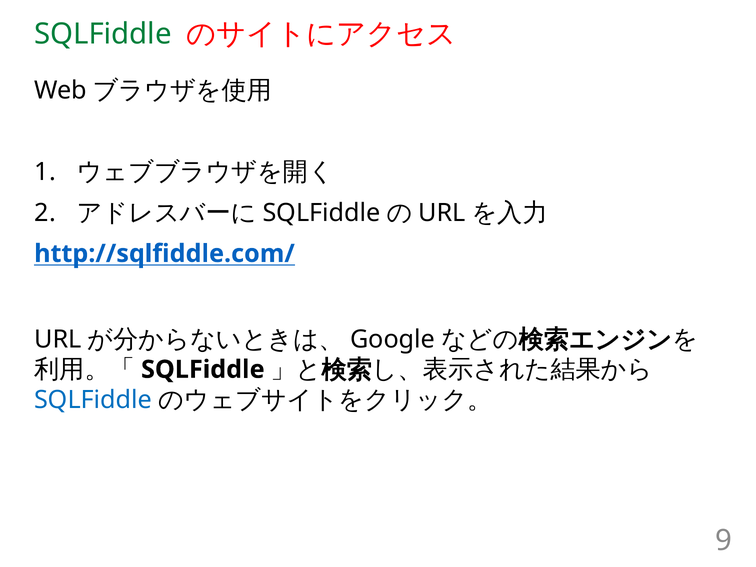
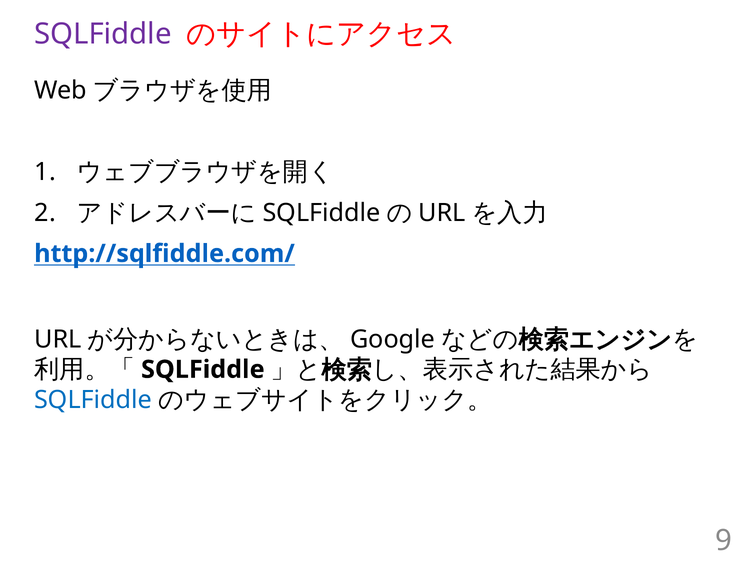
SQLFiddle at (103, 34) colour: green -> purple
